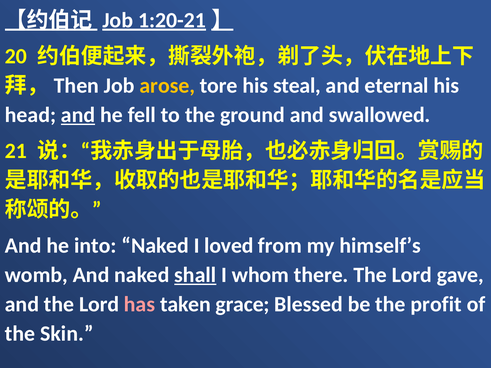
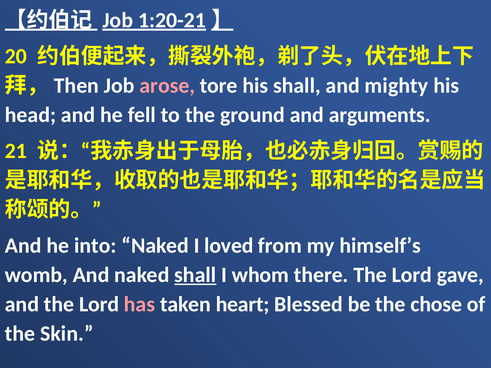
arose colour: yellow -> pink
his steal: steal -> shall
eternal: eternal -> mighty
and at (78, 115) underline: present -> none
swallowed: swallowed -> arguments
grace: grace -> heart
profit: profit -> chose
